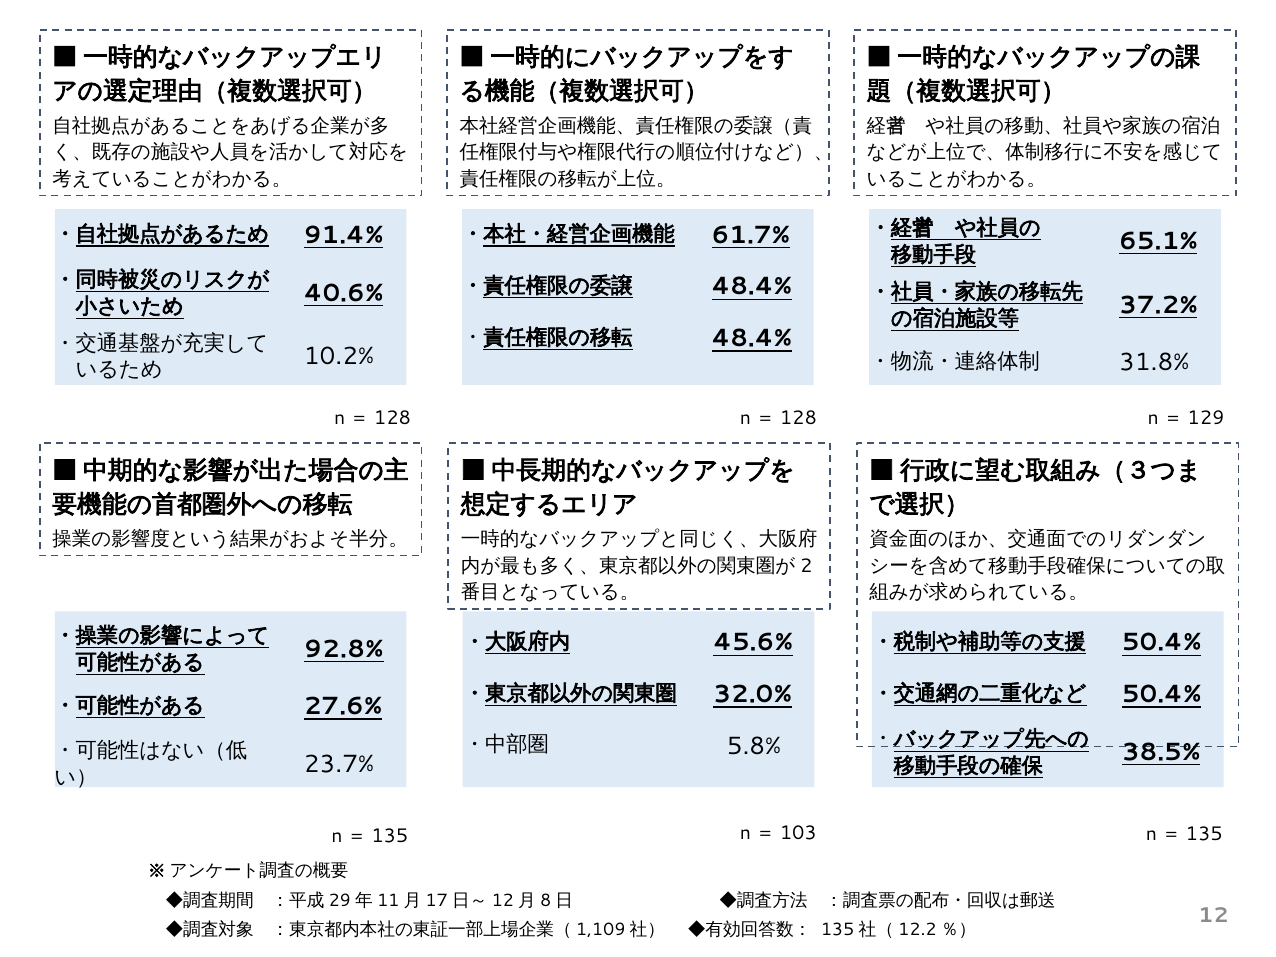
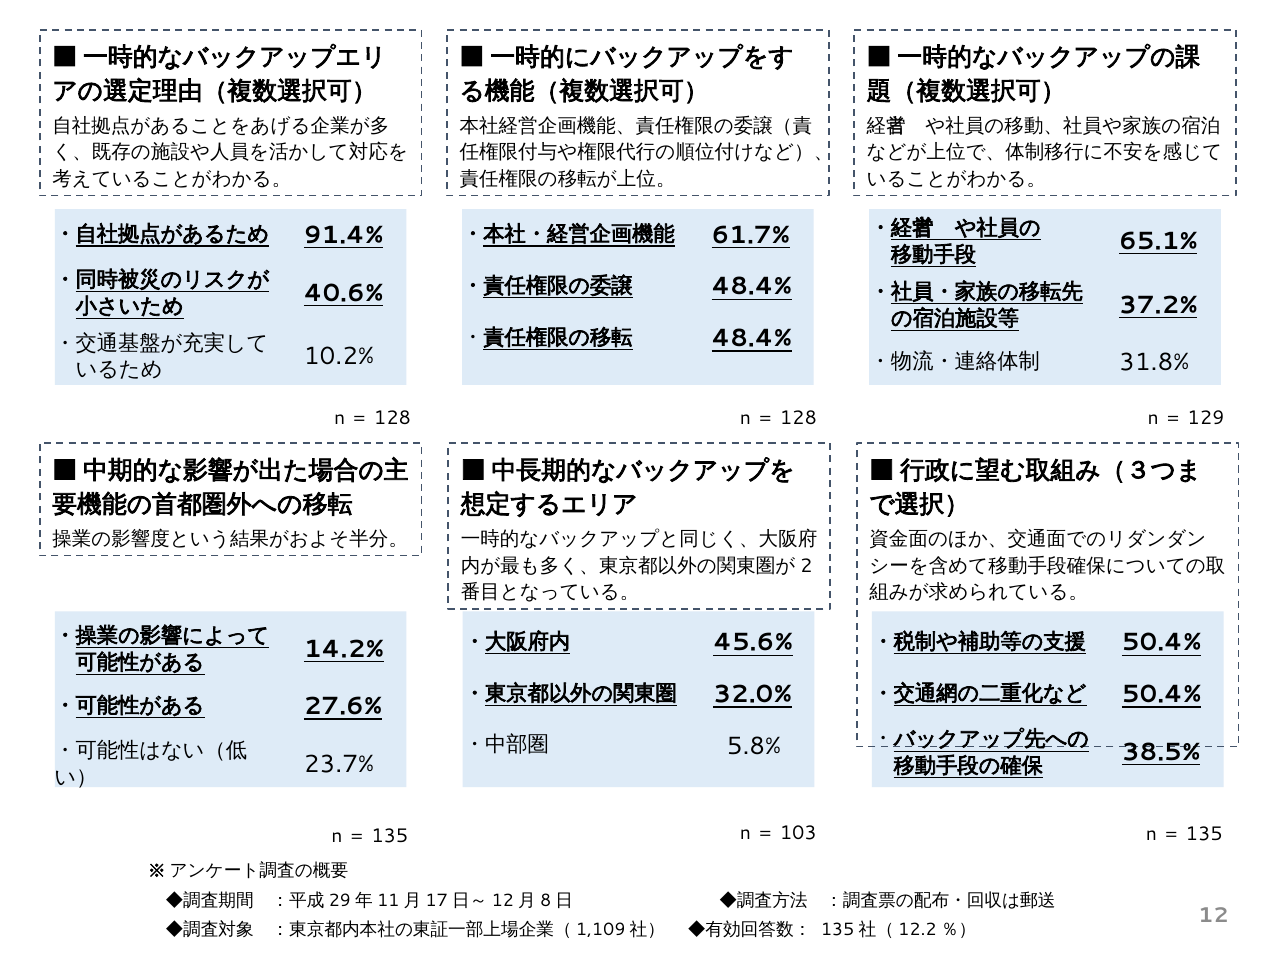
92.8%: 92.8% -> 14.2%
